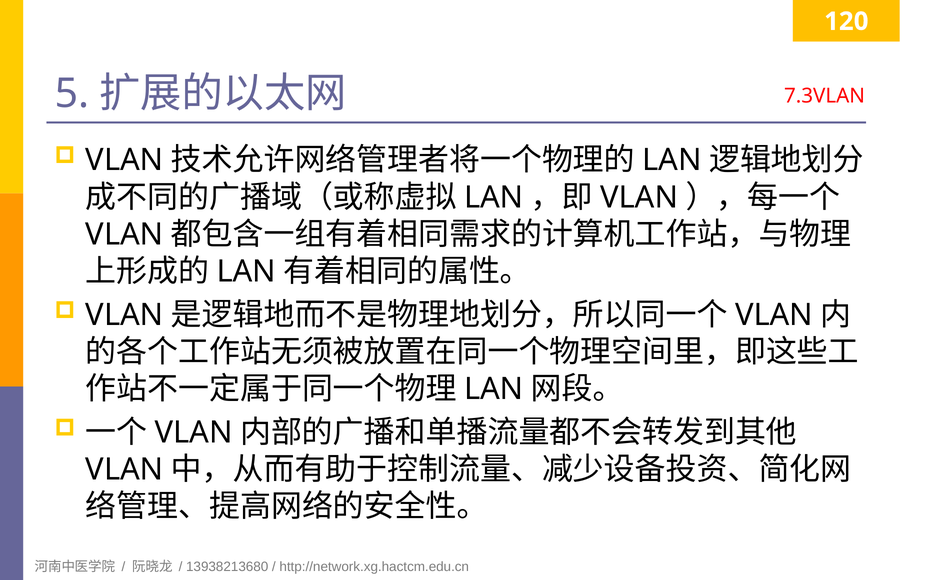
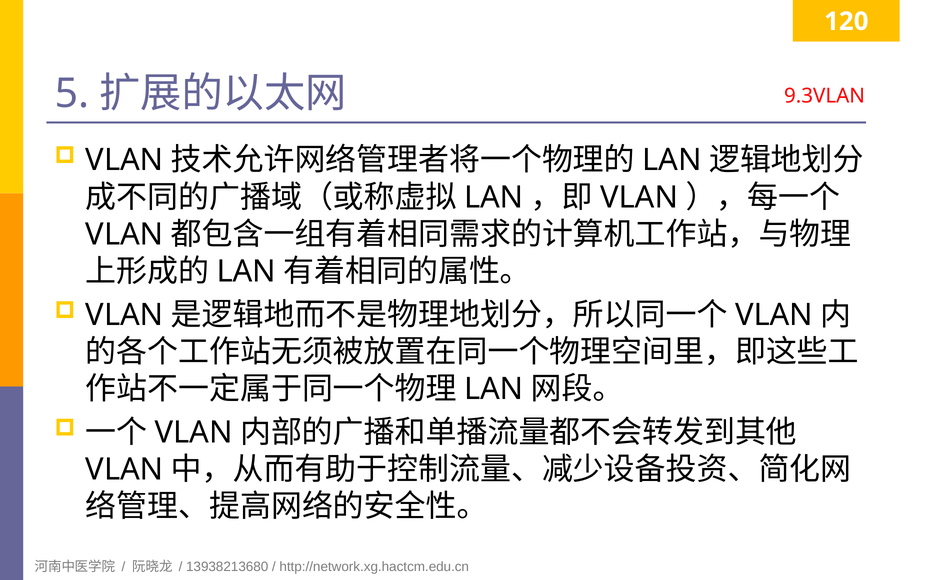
7.3VLAN: 7.3VLAN -> 9.3VLAN
